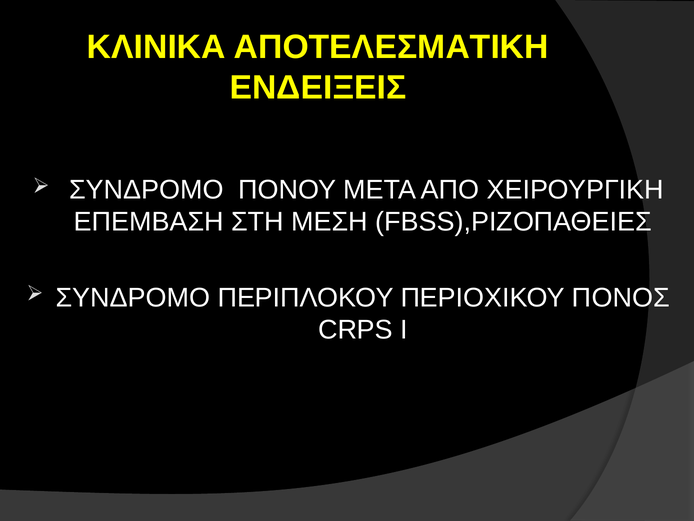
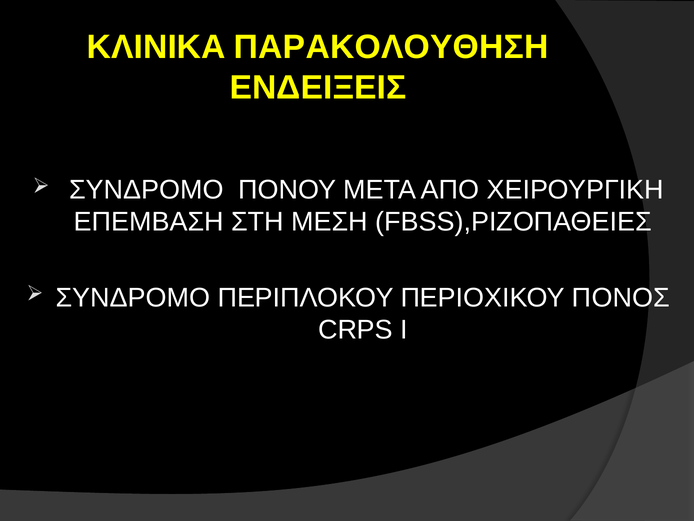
ΑΠΟΤΕΛΕΣΜΑΤΙΚΗ: ΑΠΟΤΕΛΕΣΜΑΤΙΚΗ -> ΠΑΡΑΚΟΛΟΥΘΗΣΗ
